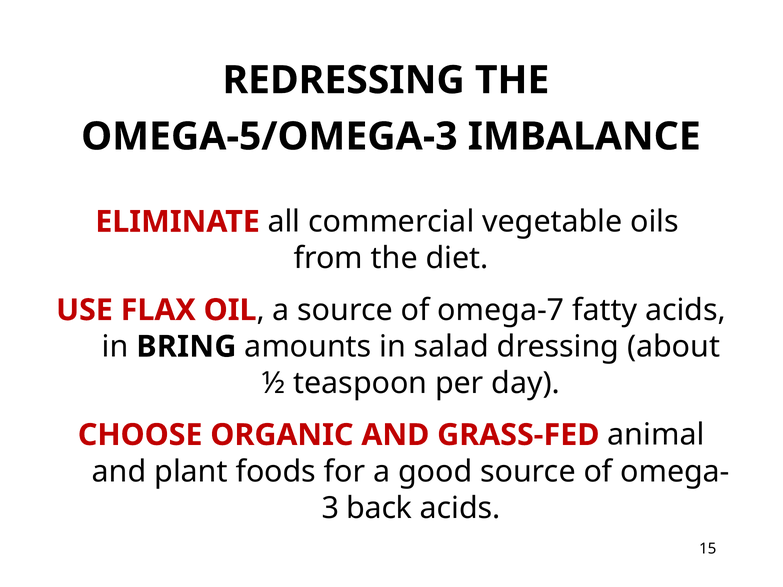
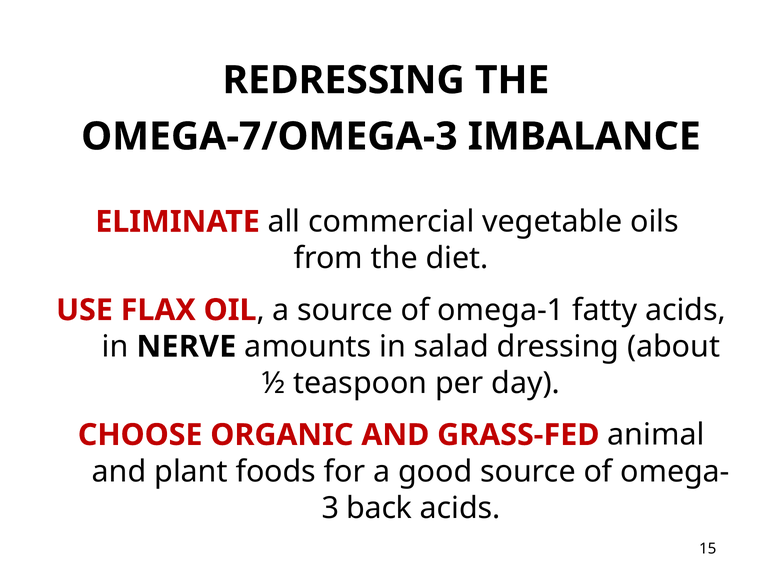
OMEGA-5/OMEGA-3: OMEGA-5/OMEGA-3 -> OMEGA-7/OMEGA-3
omega-7: omega-7 -> omega-1
BRING: BRING -> NERVE
